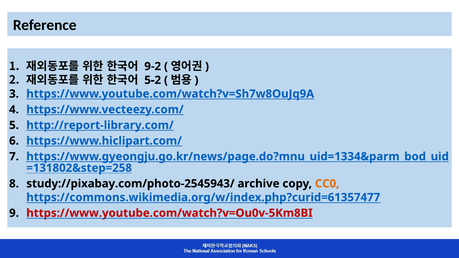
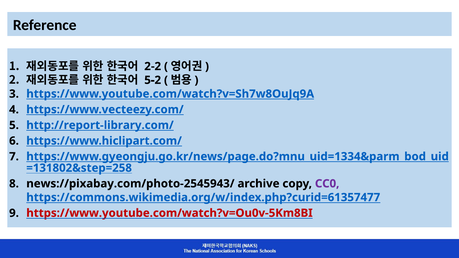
9-2: 9-2 -> 2-2
study://pixabay.com/photo-2545943/: study://pixabay.com/photo-2545943/ -> news://pixabay.com/photo-2545943/
CC0 colour: orange -> purple
